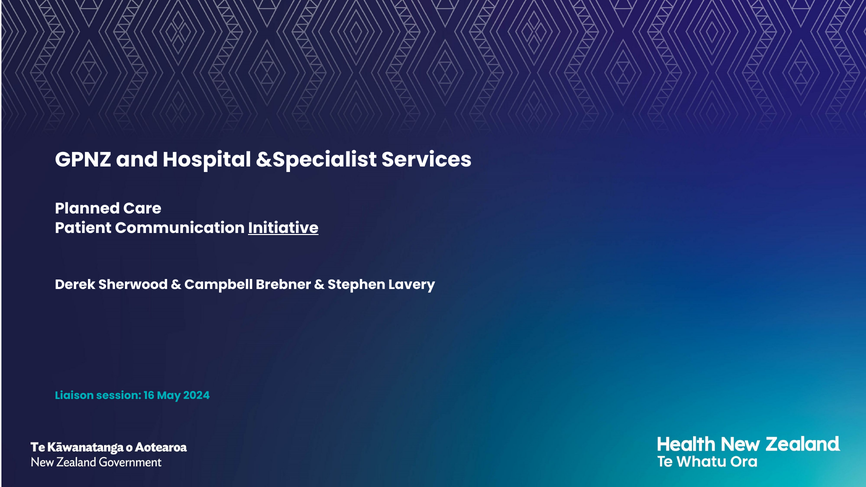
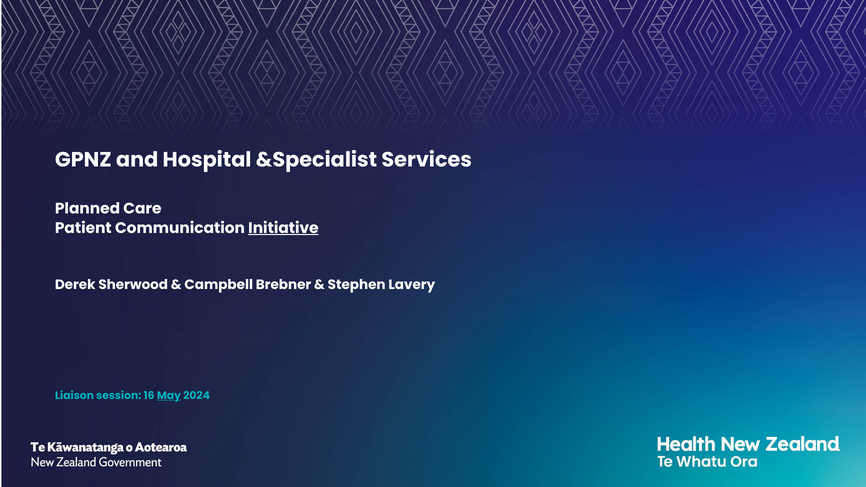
May underline: none -> present
